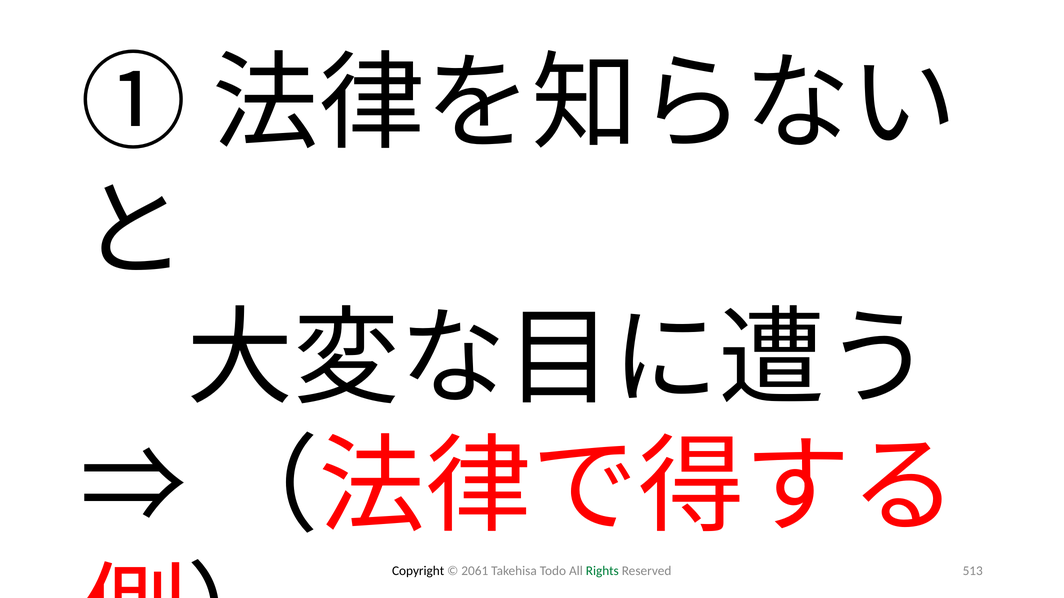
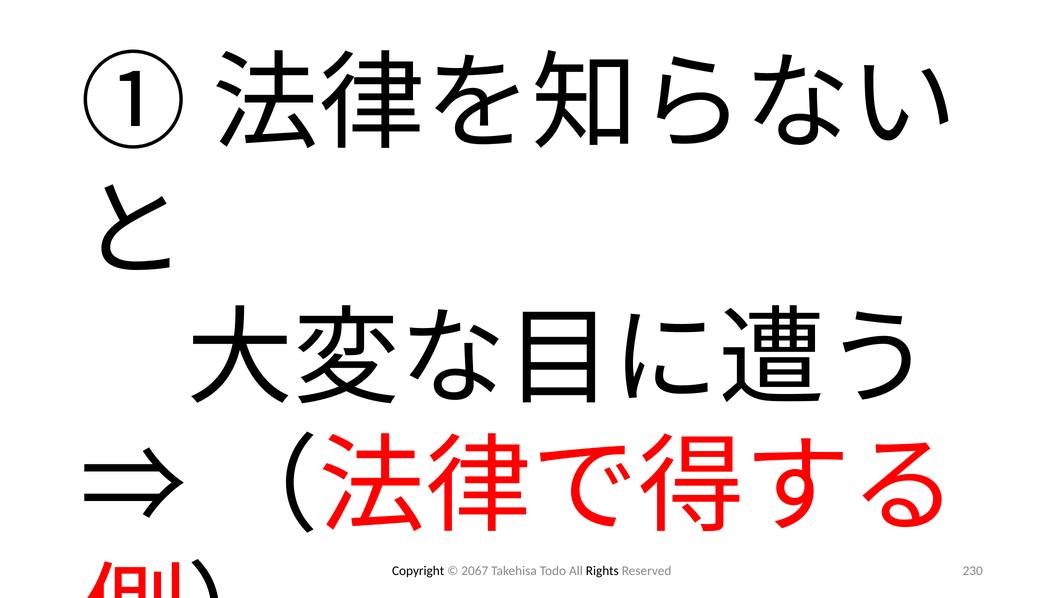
2061: 2061 -> 2067
Rights colour: green -> black
513: 513 -> 230
